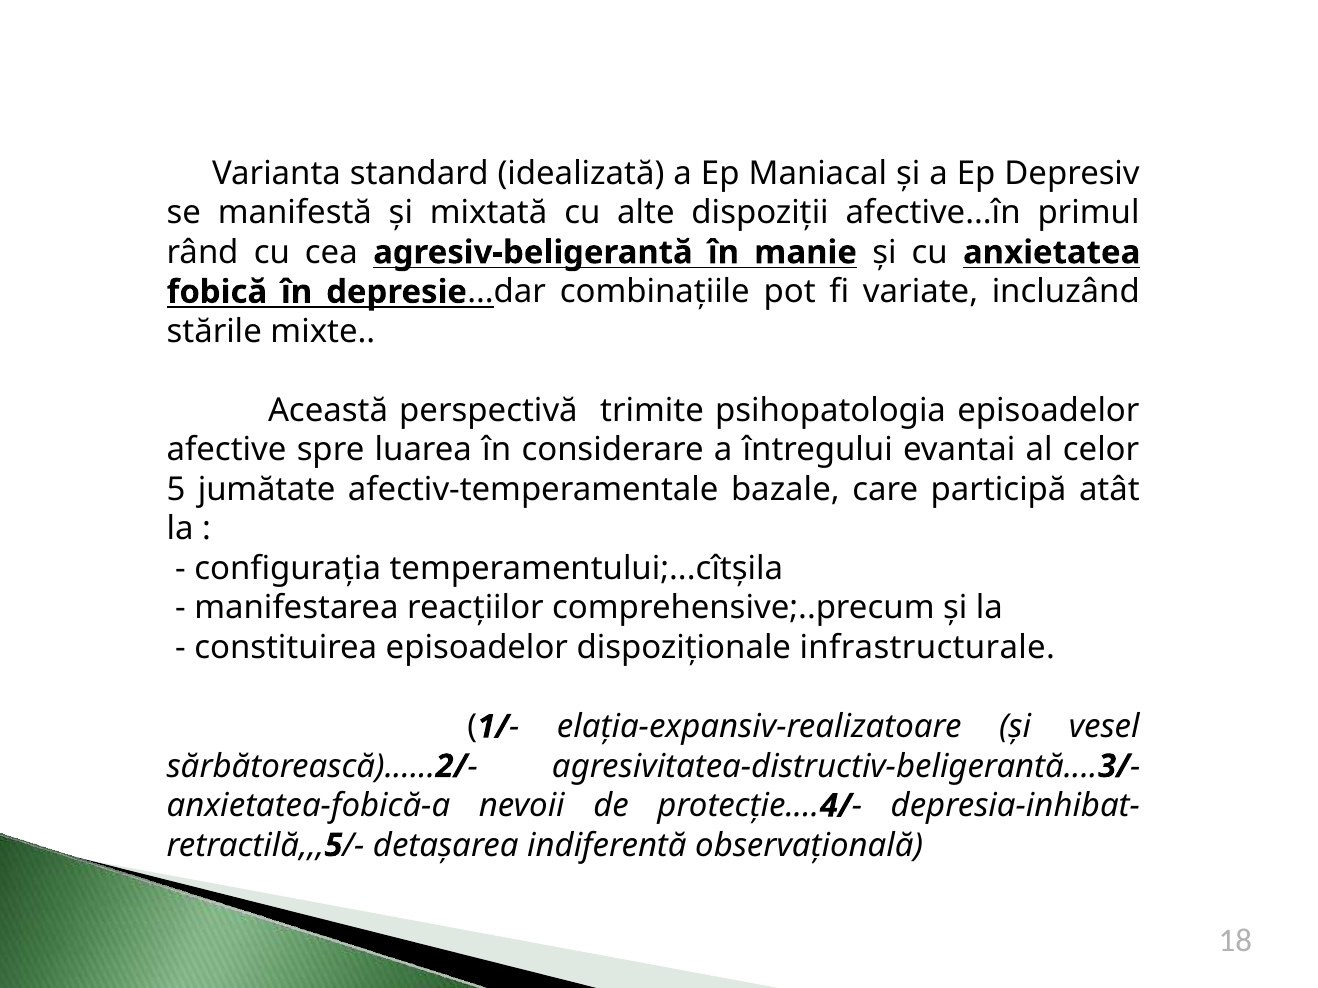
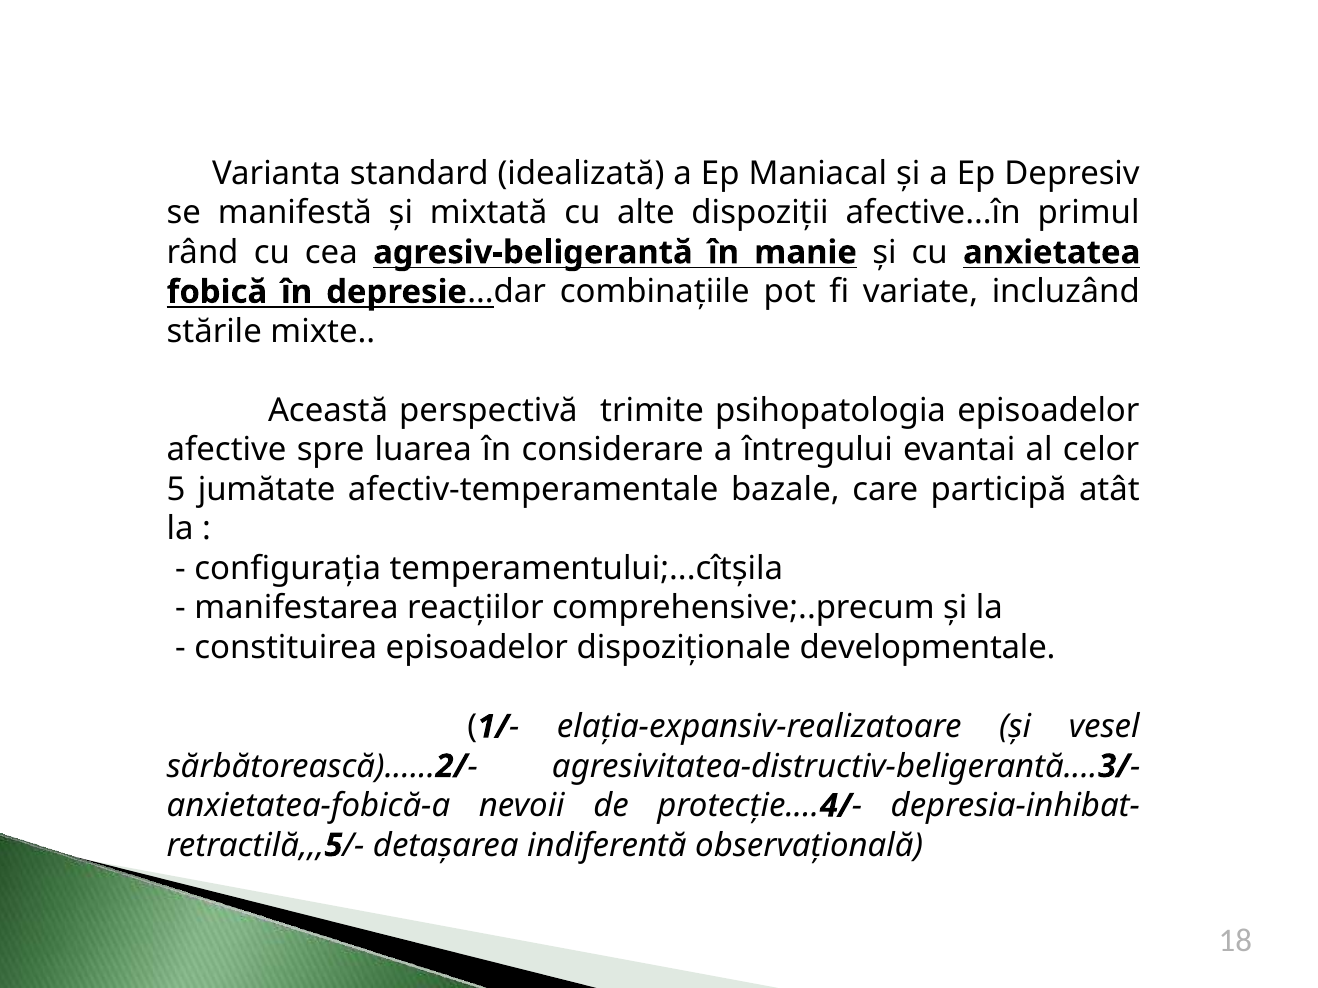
infrastructurale: infrastructurale -> developmentale
